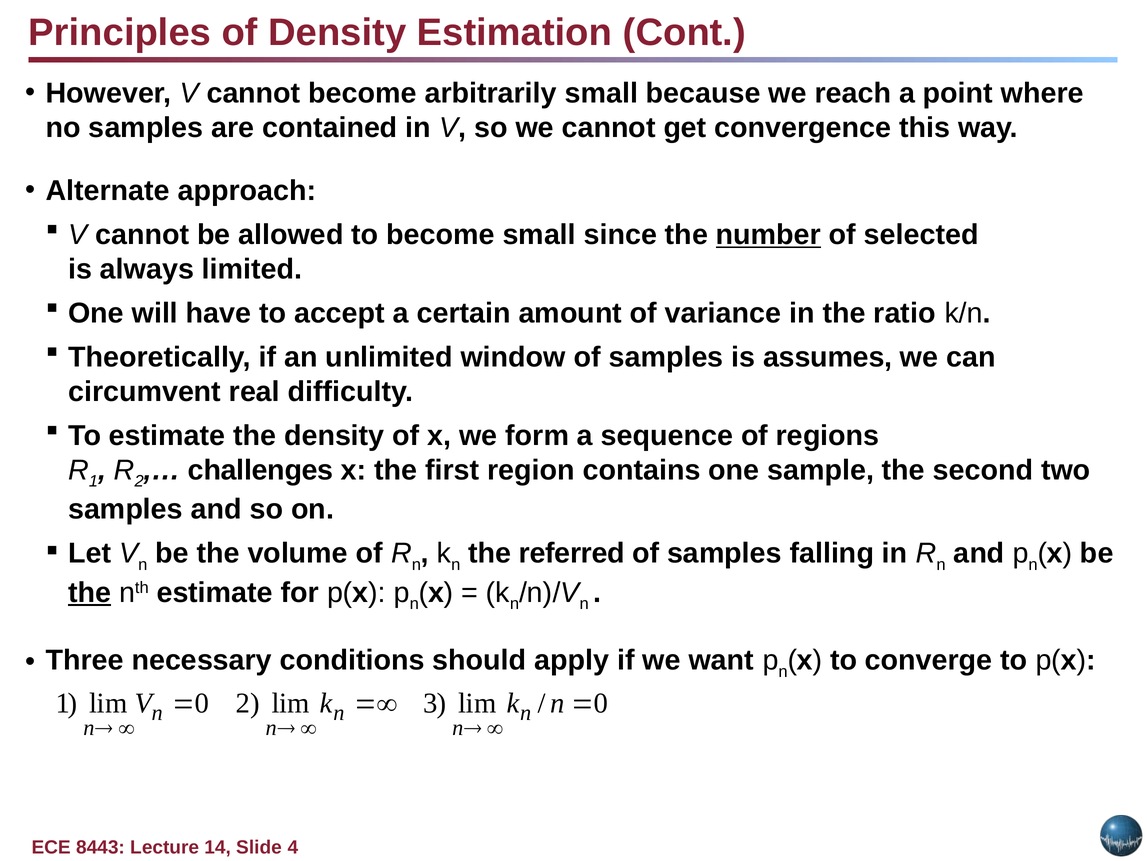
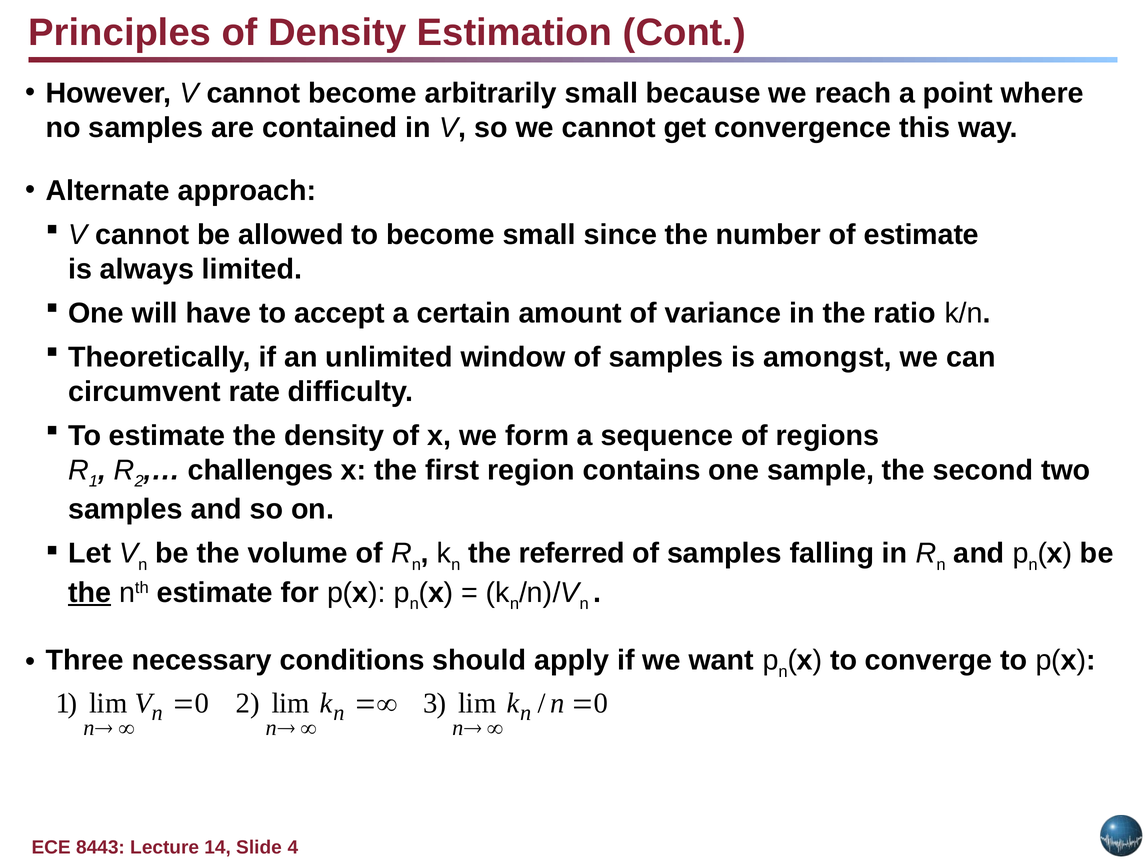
number underline: present -> none
of selected: selected -> estimate
assumes: assumes -> amongst
real: real -> rate
